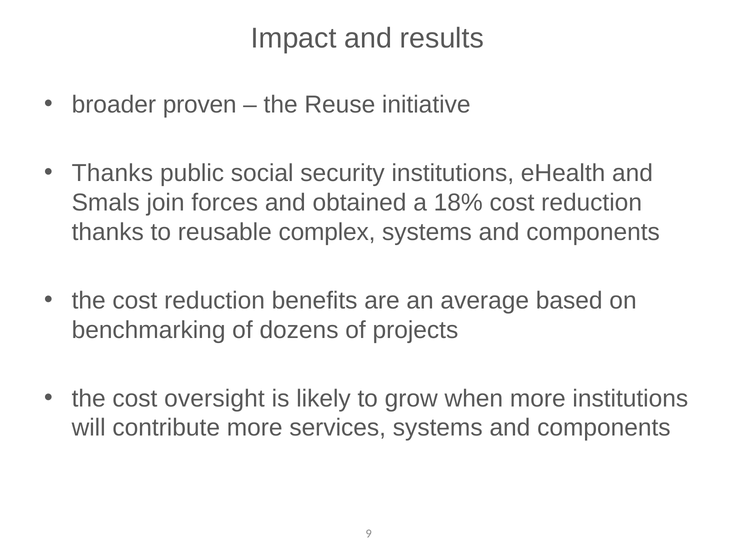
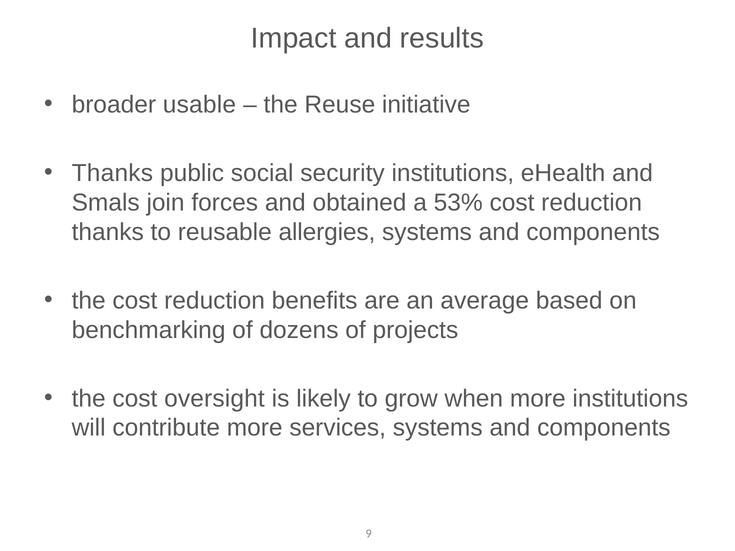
proven: proven -> usable
18%: 18% -> 53%
complex: complex -> allergies
